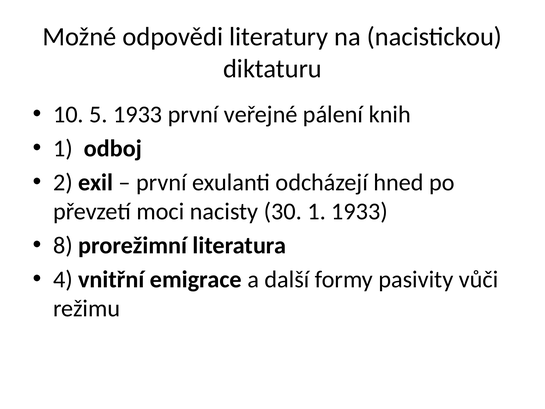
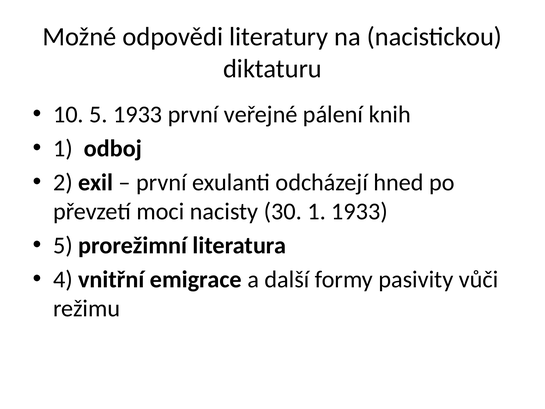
8 at (63, 245): 8 -> 5
